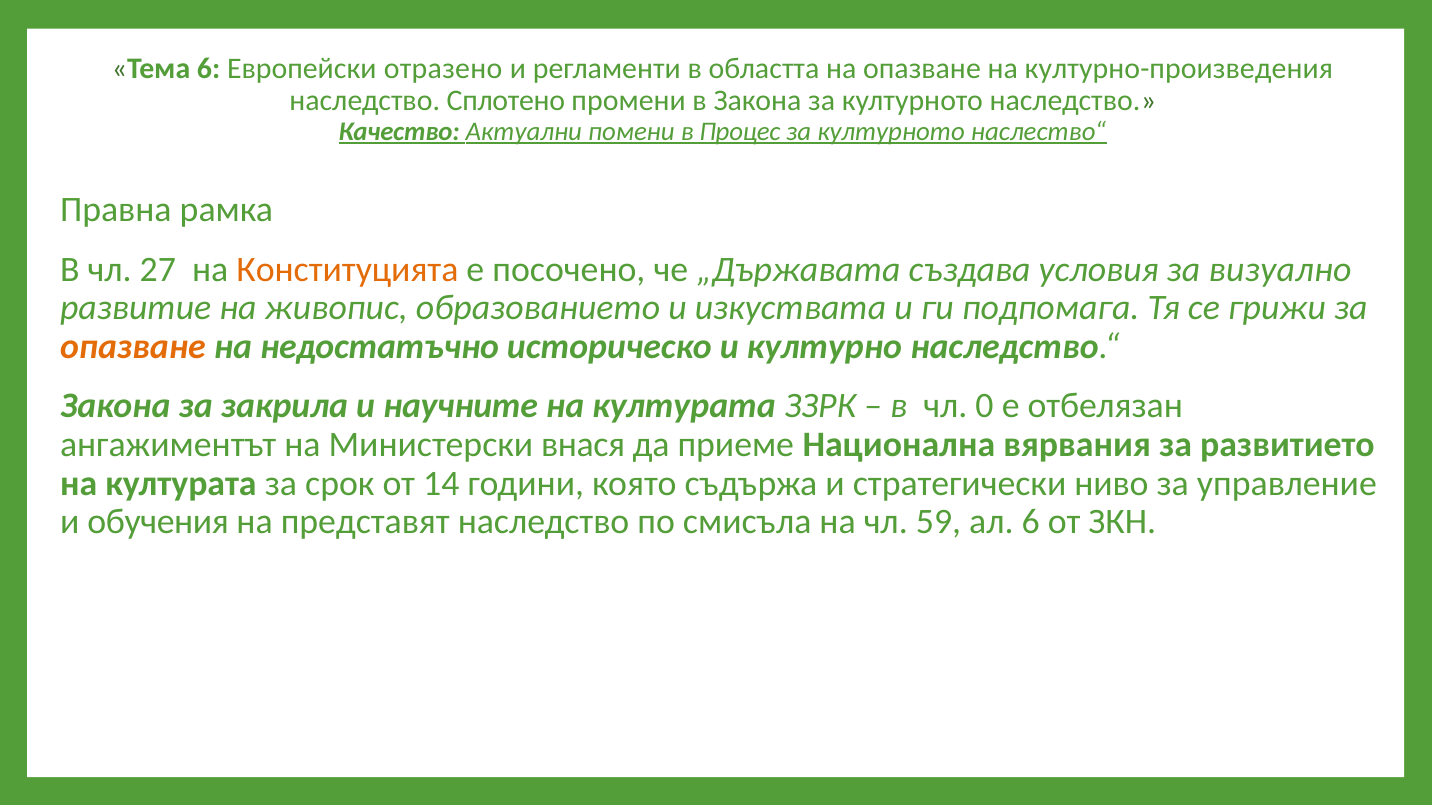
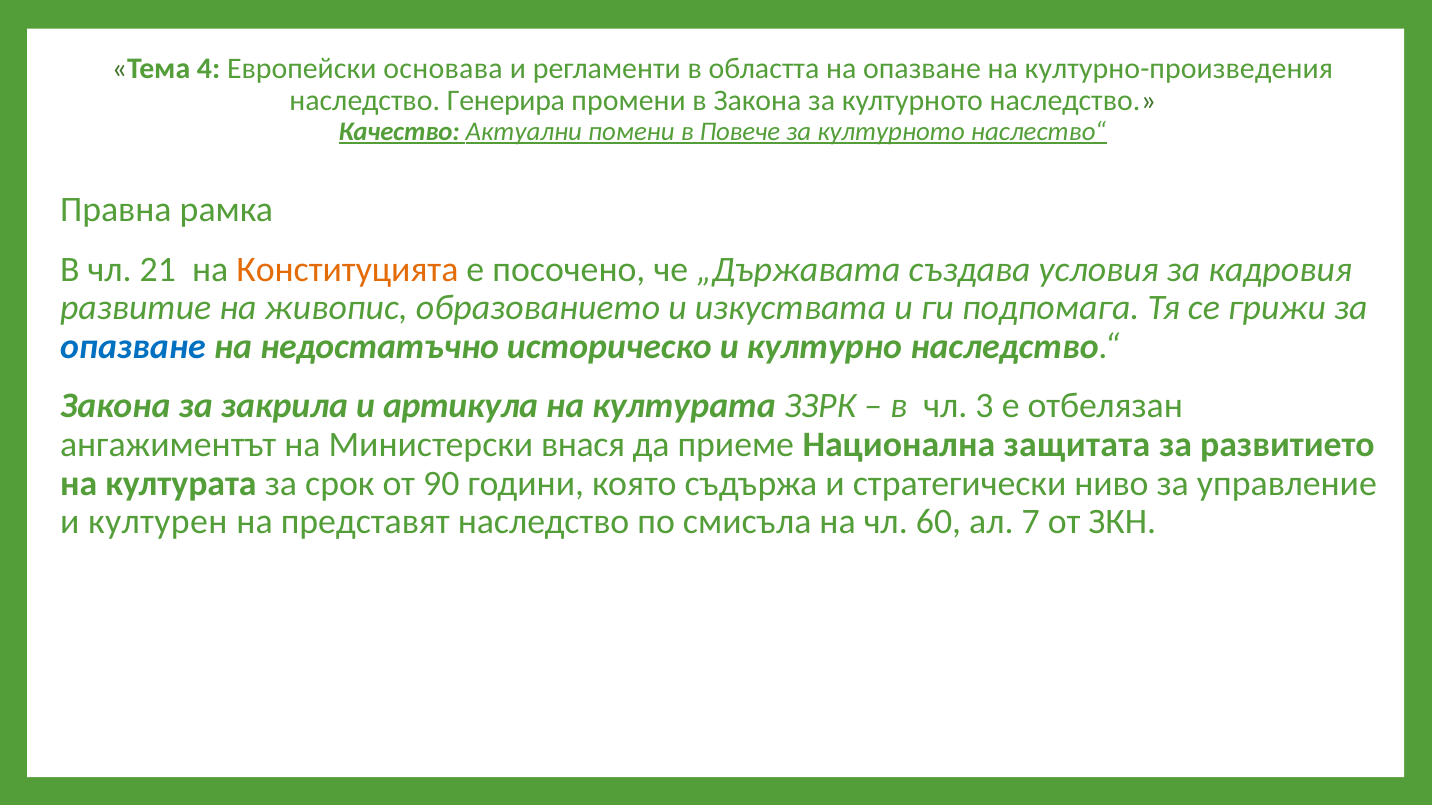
Тема 6: 6 -> 4
отразено: отразено -> основава
Сплотено: Сплотено -> Генерира
Процес: Процес -> Повече
27: 27 -> 21
визуално: визуално -> кадровия
опазване at (133, 347) colour: orange -> blue
научните: научните -> артикула
0: 0 -> 3
вярвания: вярвания -> защитата
14: 14 -> 90
обучения: обучения -> културен
59: 59 -> 60
ал 6: 6 -> 7
